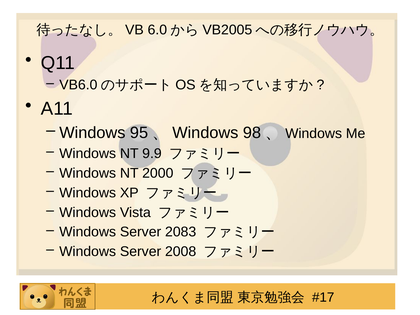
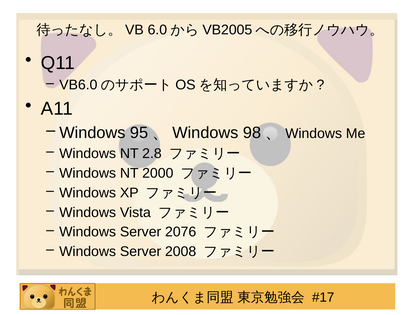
9.9: 9.9 -> 2.8
2083: 2083 -> 2076
